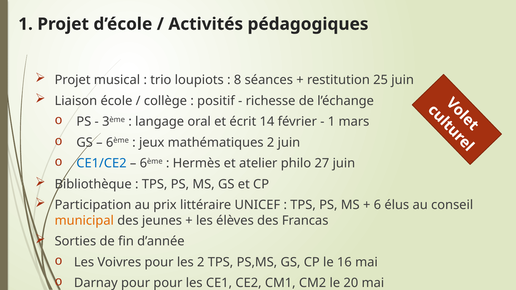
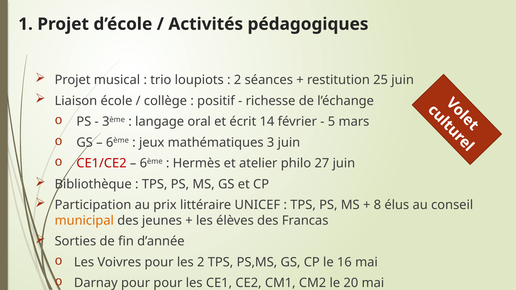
8 at (238, 80): 8 -> 2
1 at (331, 122): 1 -> 5
mathématiques 2: 2 -> 3
CE1/CE2 colour: blue -> red
6: 6 -> 8
